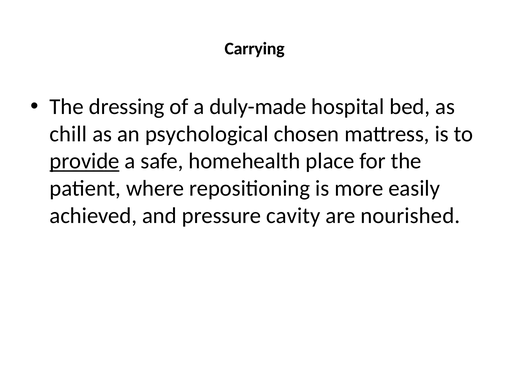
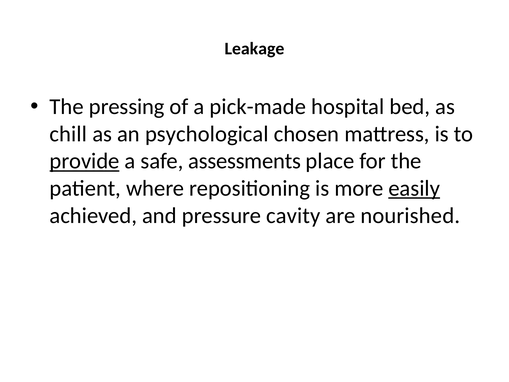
Carrying: Carrying -> Leakage
dressing: dressing -> pressing
duly-made: duly-made -> pick-made
homehealth: homehealth -> assessments
easily underline: none -> present
